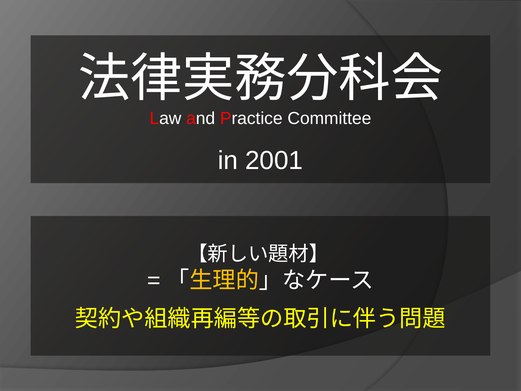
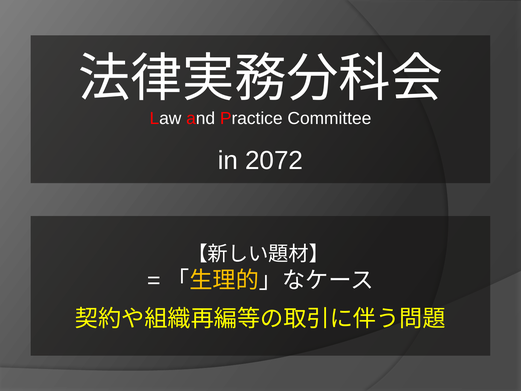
2001: 2001 -> 2072
